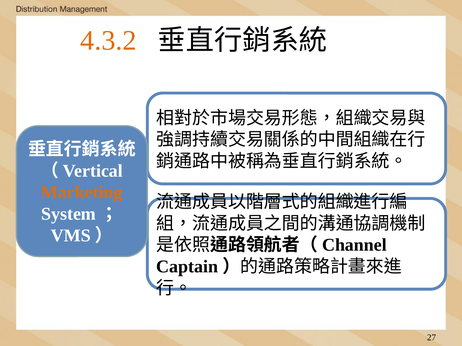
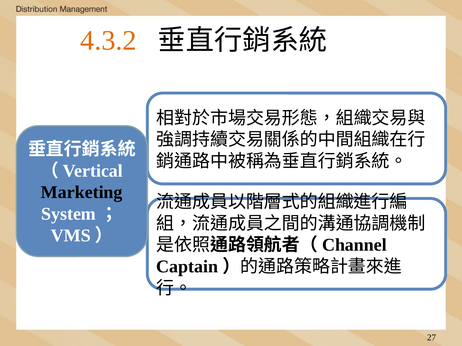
Marketing colour: orange -> black
